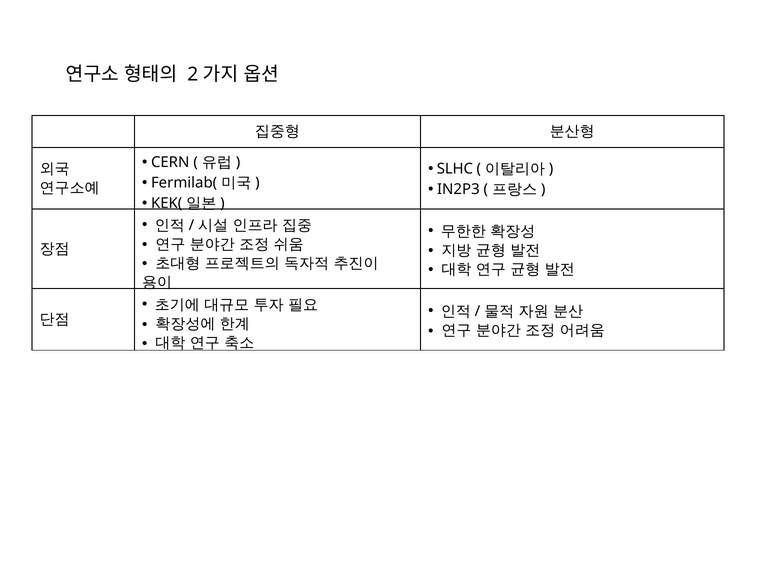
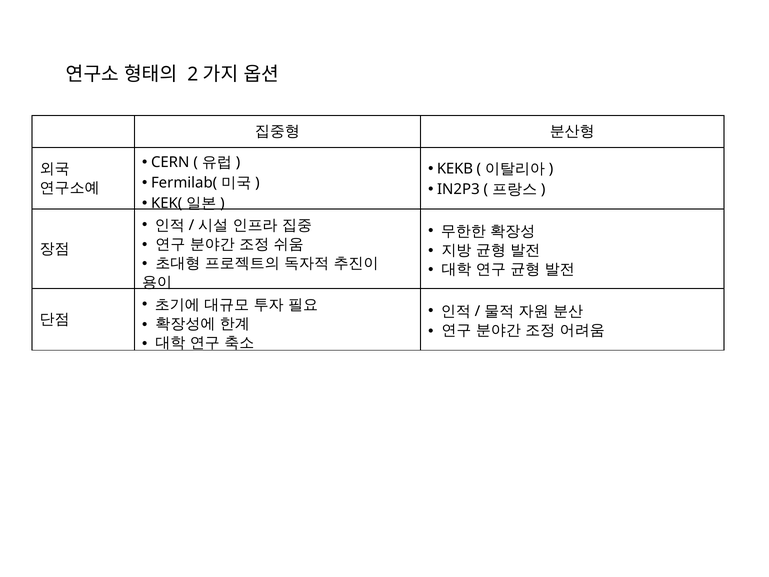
SLHC: SLHC -> KEKB
